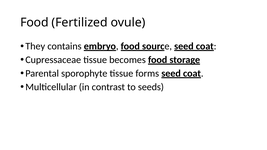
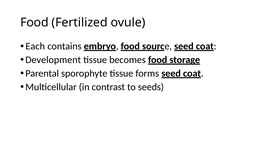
They: They -> Each
Cupressaceae: Cupressaceae -> Development
